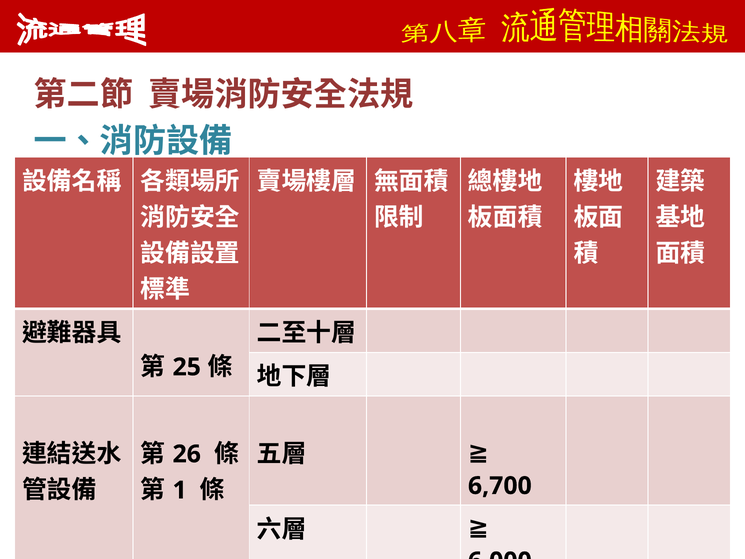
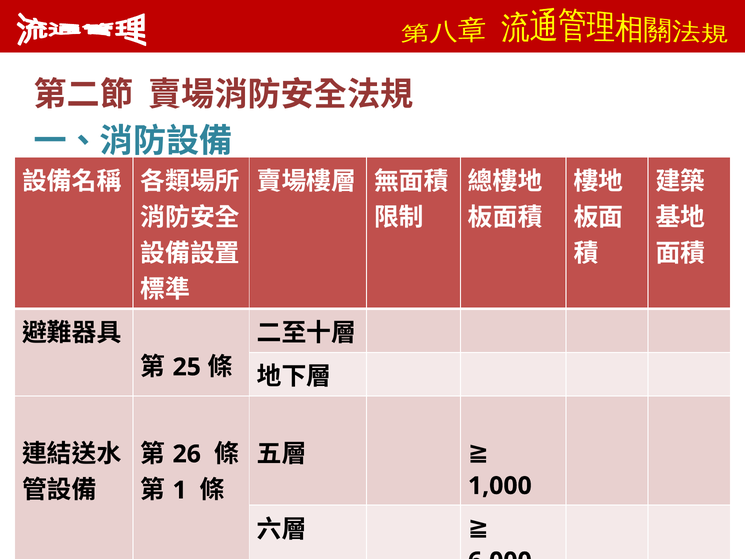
6,700: 6,700 -> 1,000
